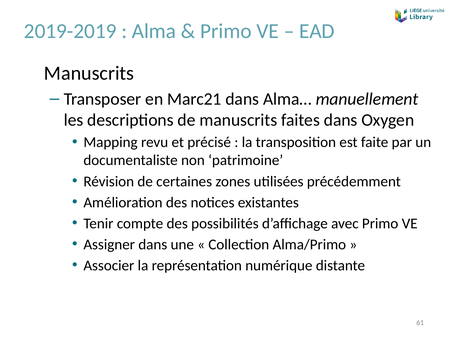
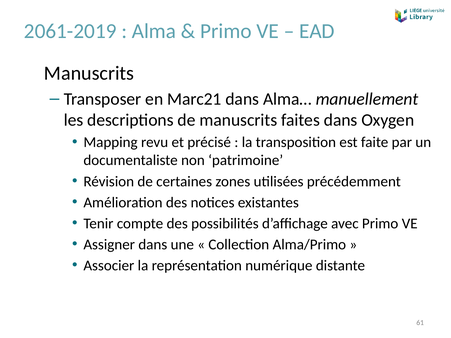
2019-2019: 2019-2019 -> 2061-2019
